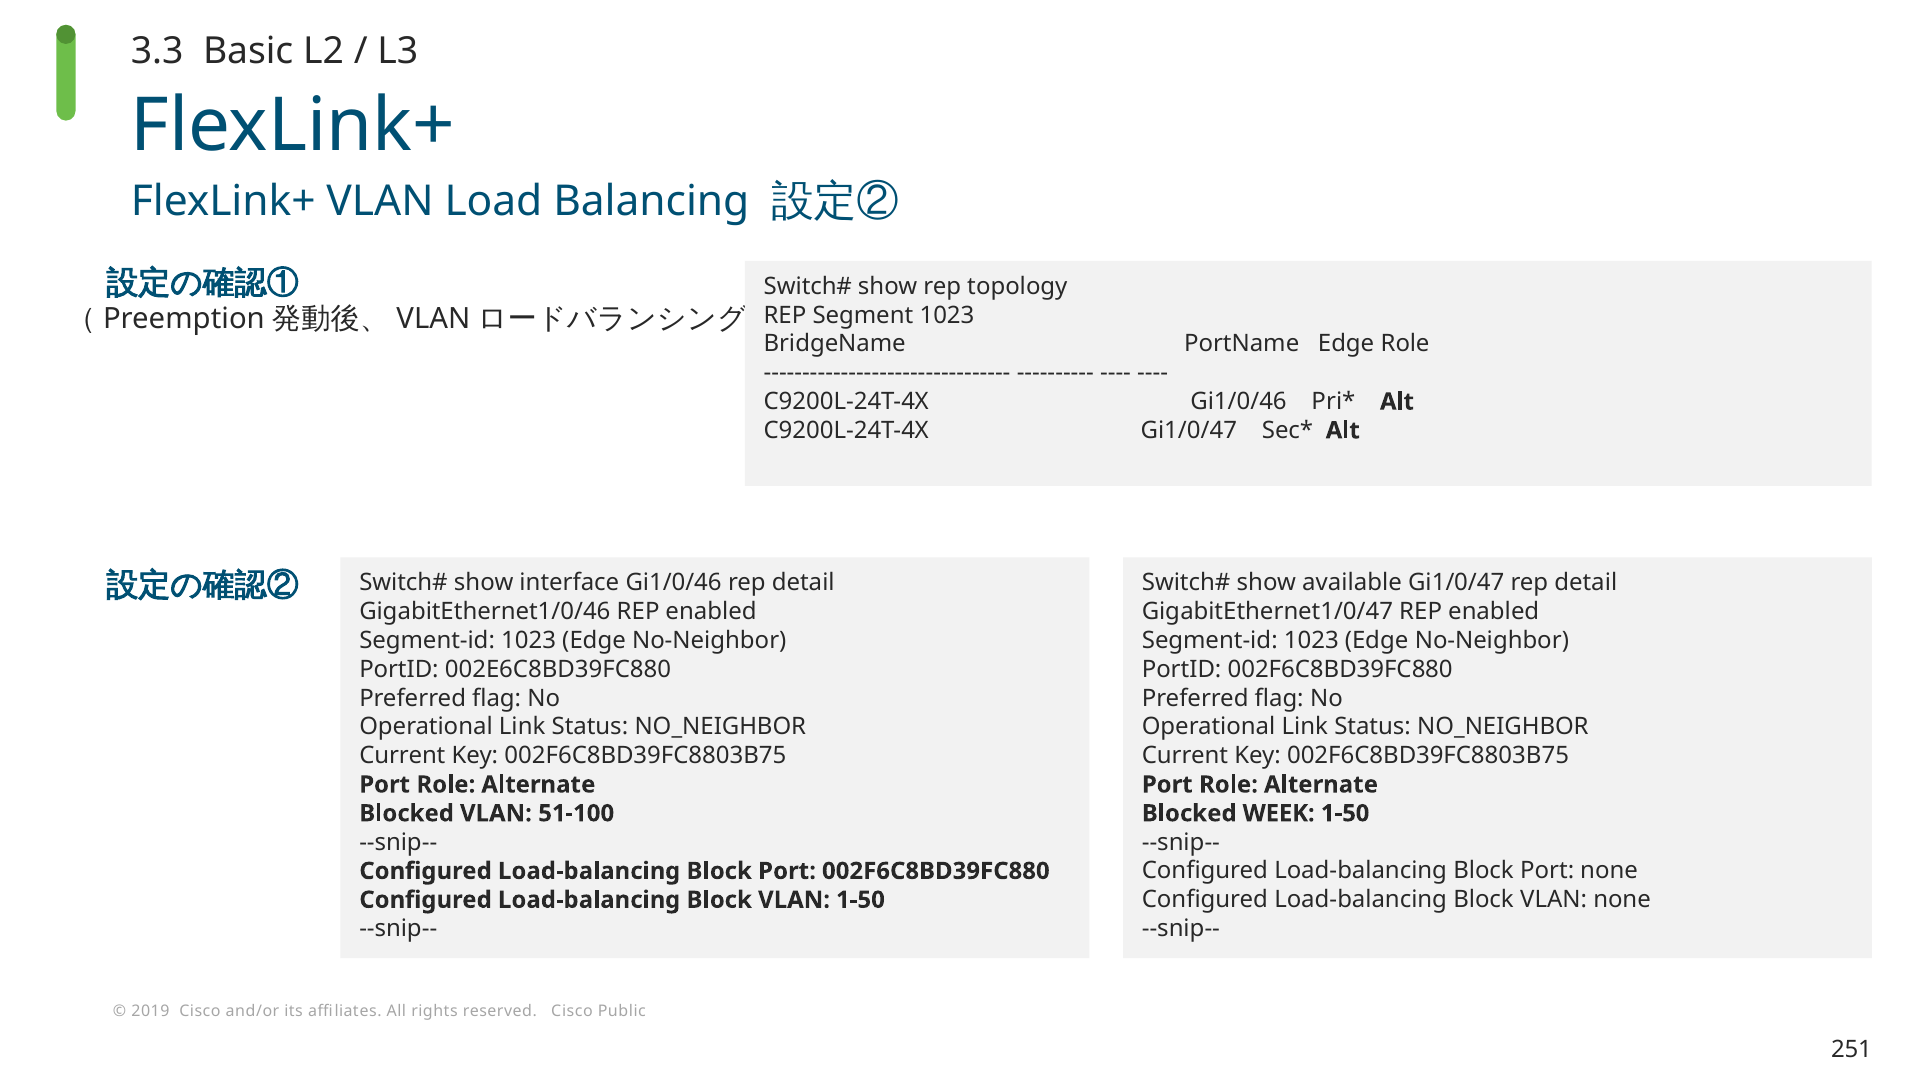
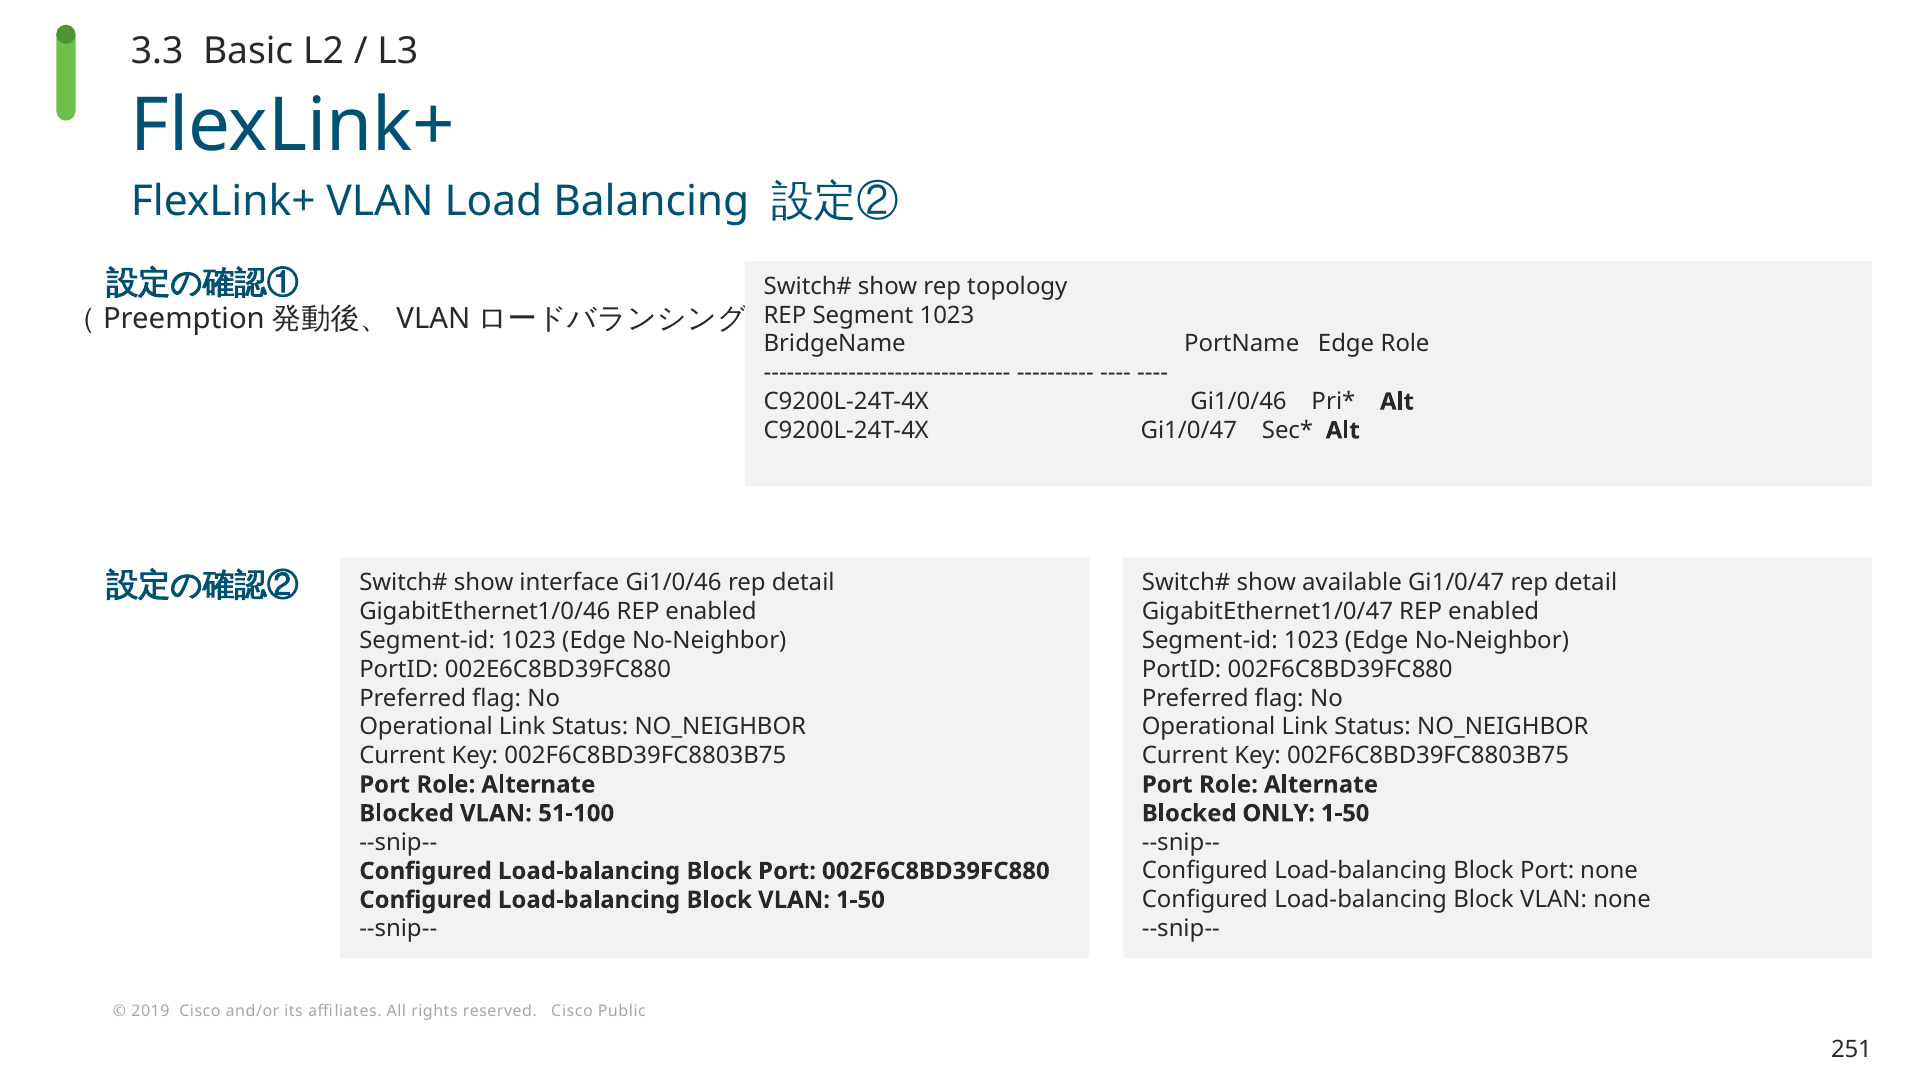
WEEK: WEEK -> ONLY
